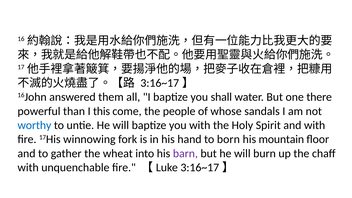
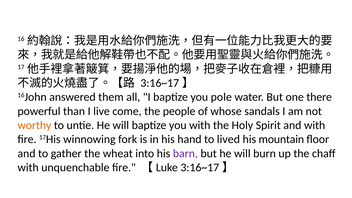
shall: shall -> pole
this: this -> live
worthy colour: blue -> orange
born: born -> lived
